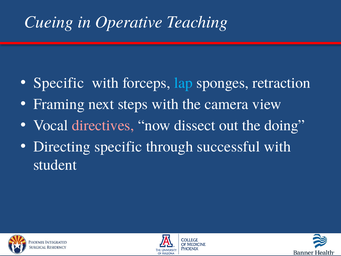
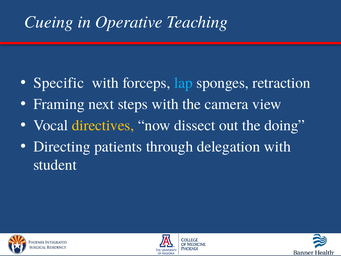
directives colour: pink -> yellow
Directing specific: specific -> patients
successful: successful -> delegation
